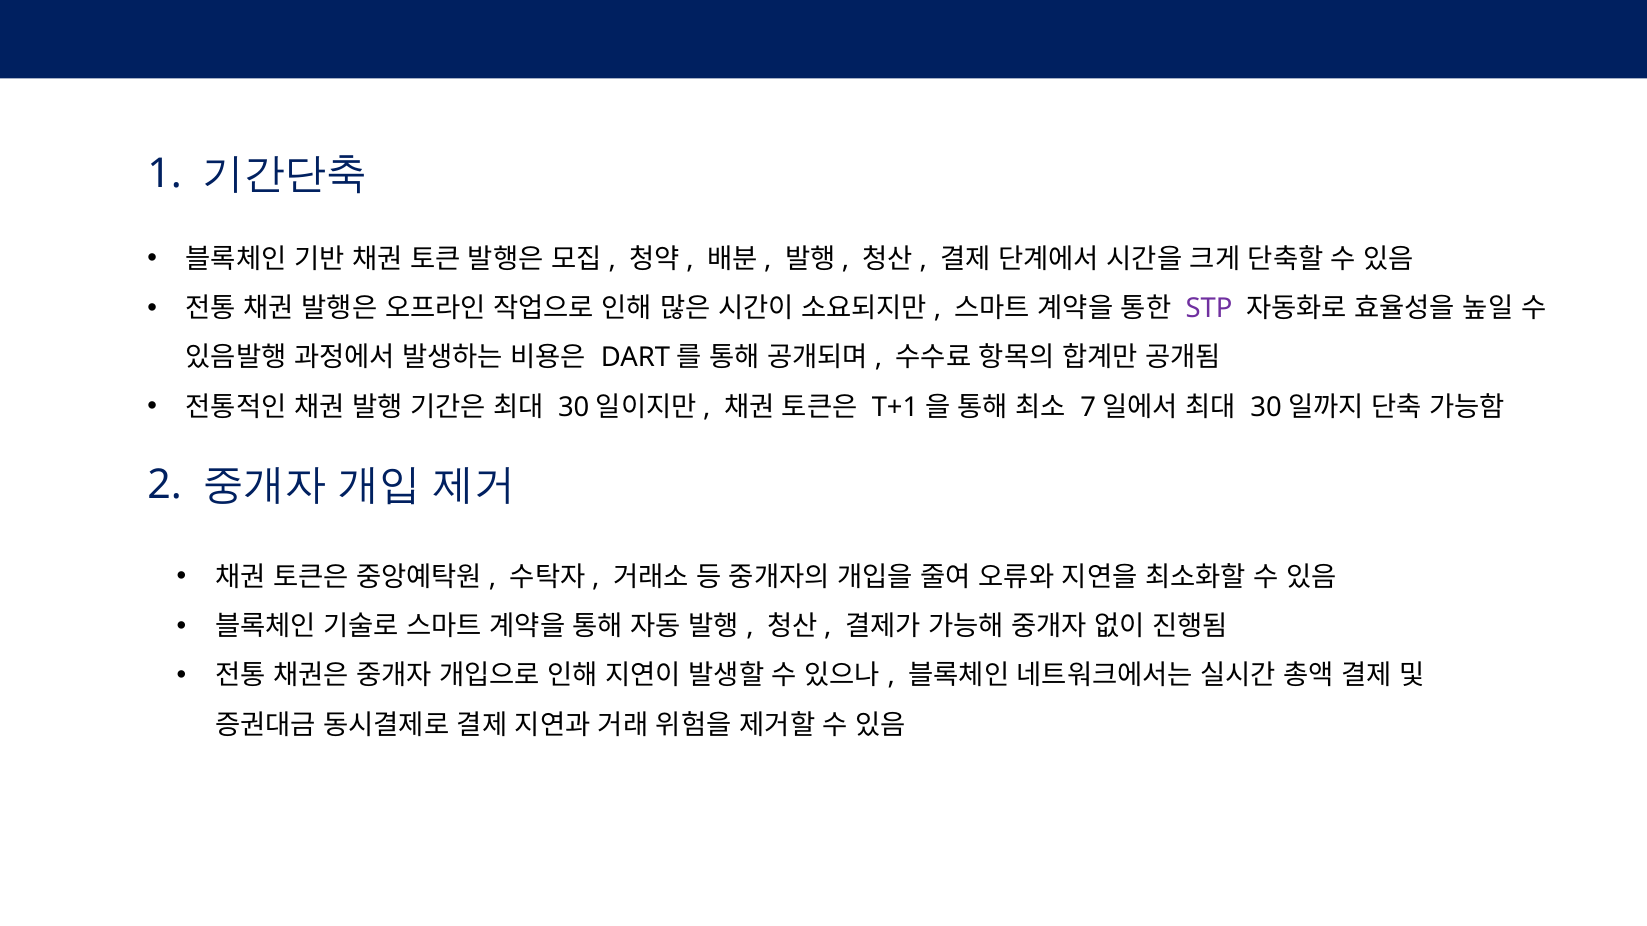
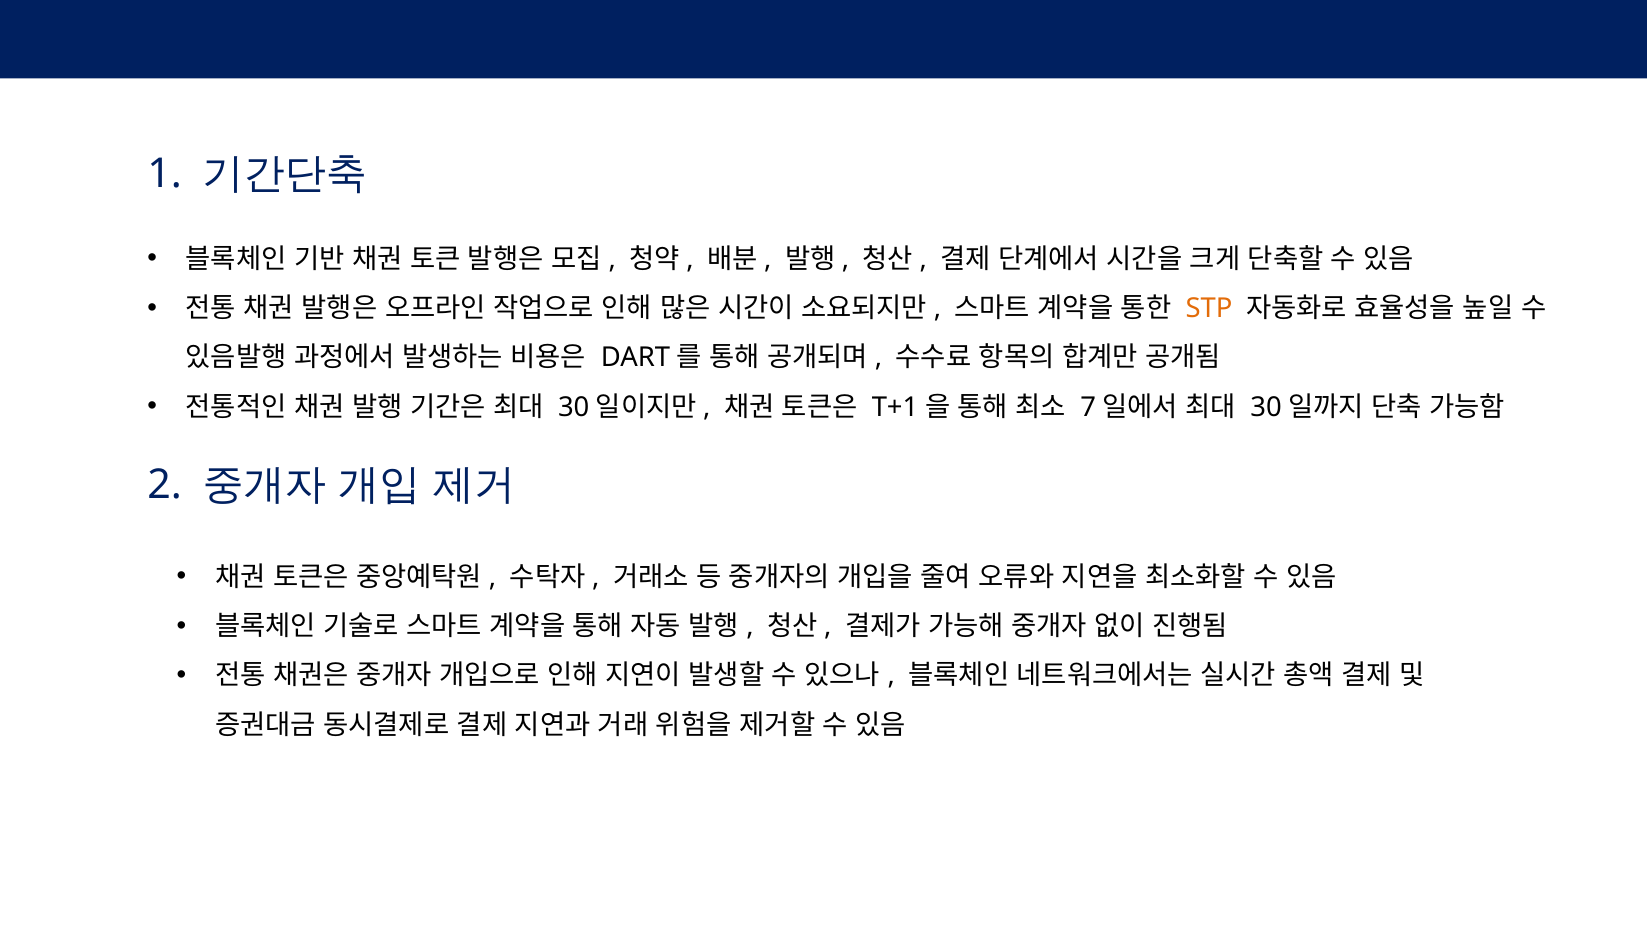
STP colour: purple -> orange
